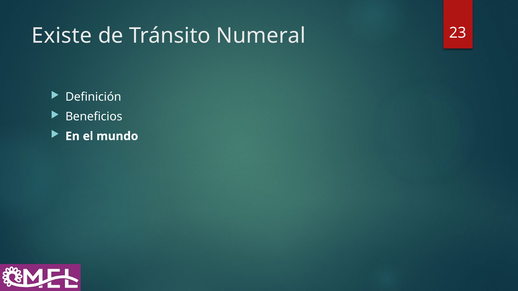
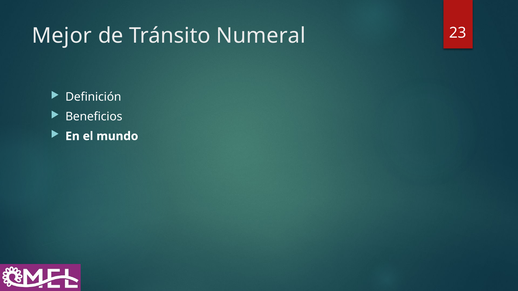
Existe: Existe -> Mejor
